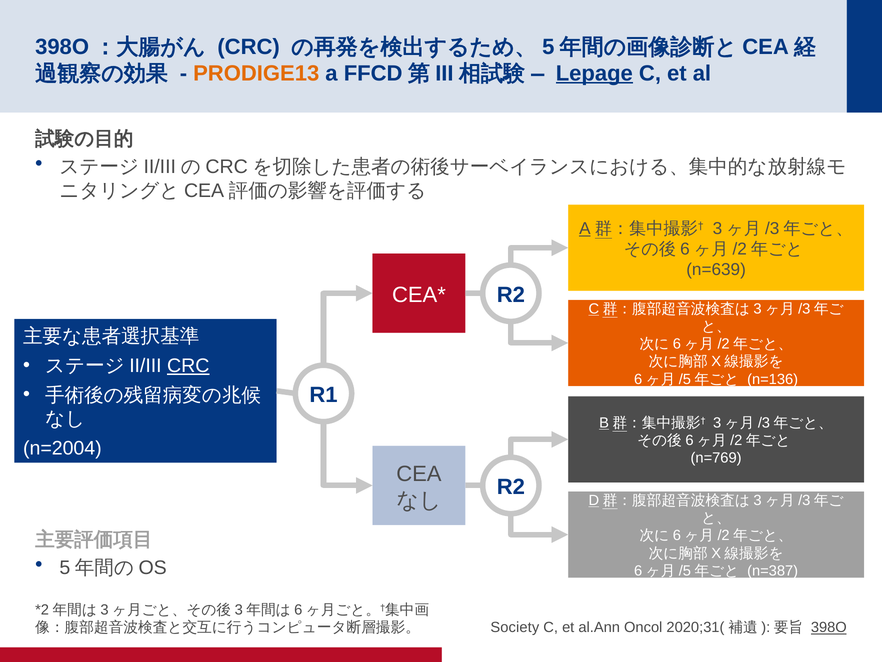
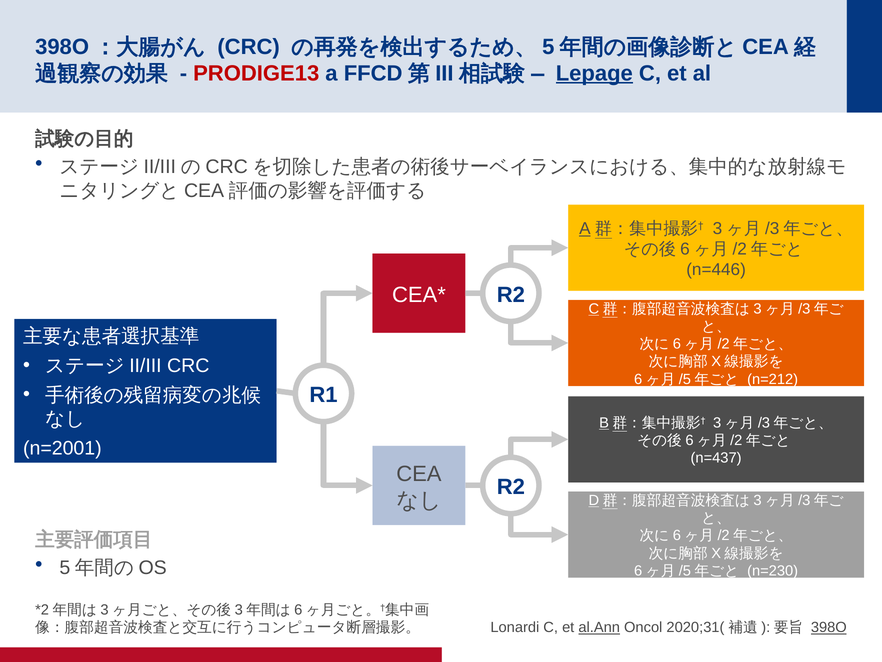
PRODIGE13 colour: orange -> red
n=639: n=639 -> n=446
CRC at (188, 365) underline: present -> none
n=136: n=136 -> n=212
n=2004: n=2004 -> n=2001
n=769: n=769 -> n=437
n=387: n=387 -> n=230
Society: Society -> Lonardi
al.Ann underline: none -> present
